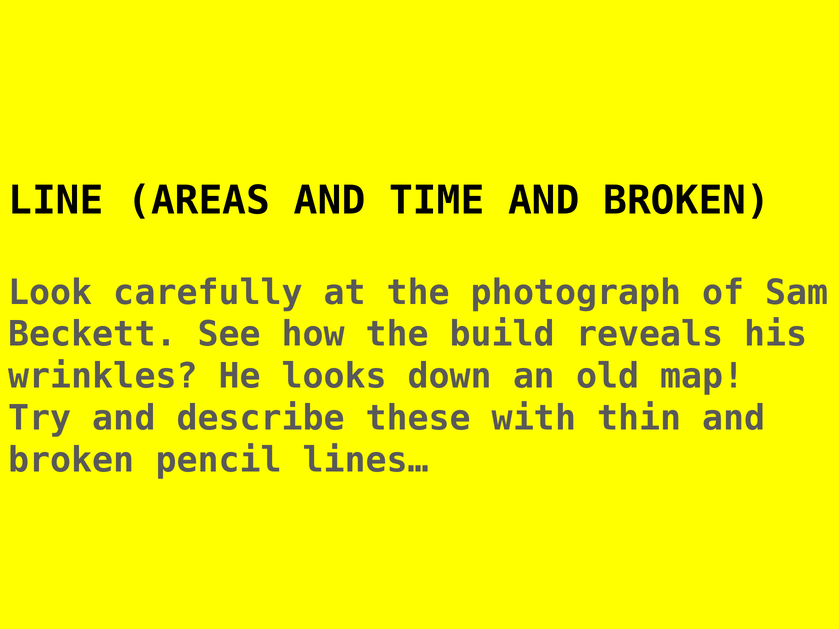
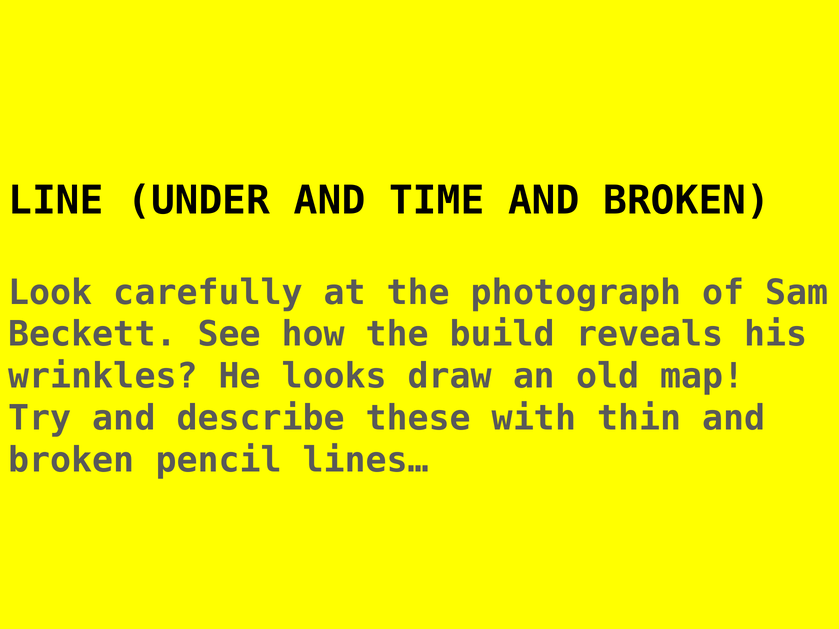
AREAS: AREAS -> UNDER
down: down -> draw
